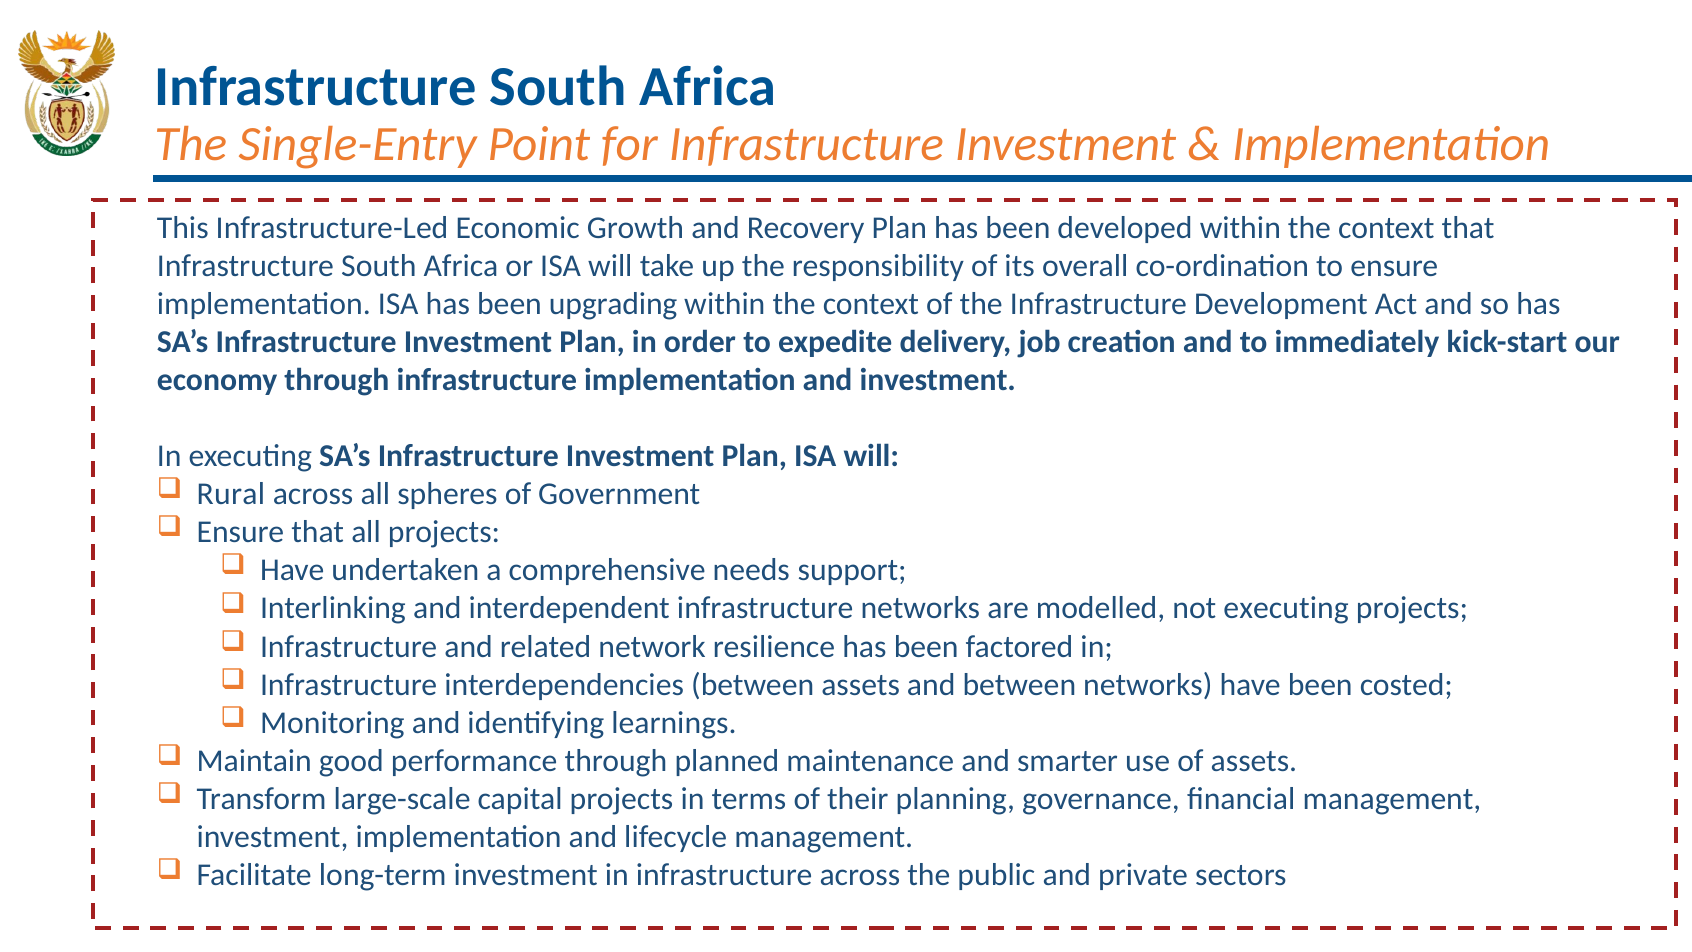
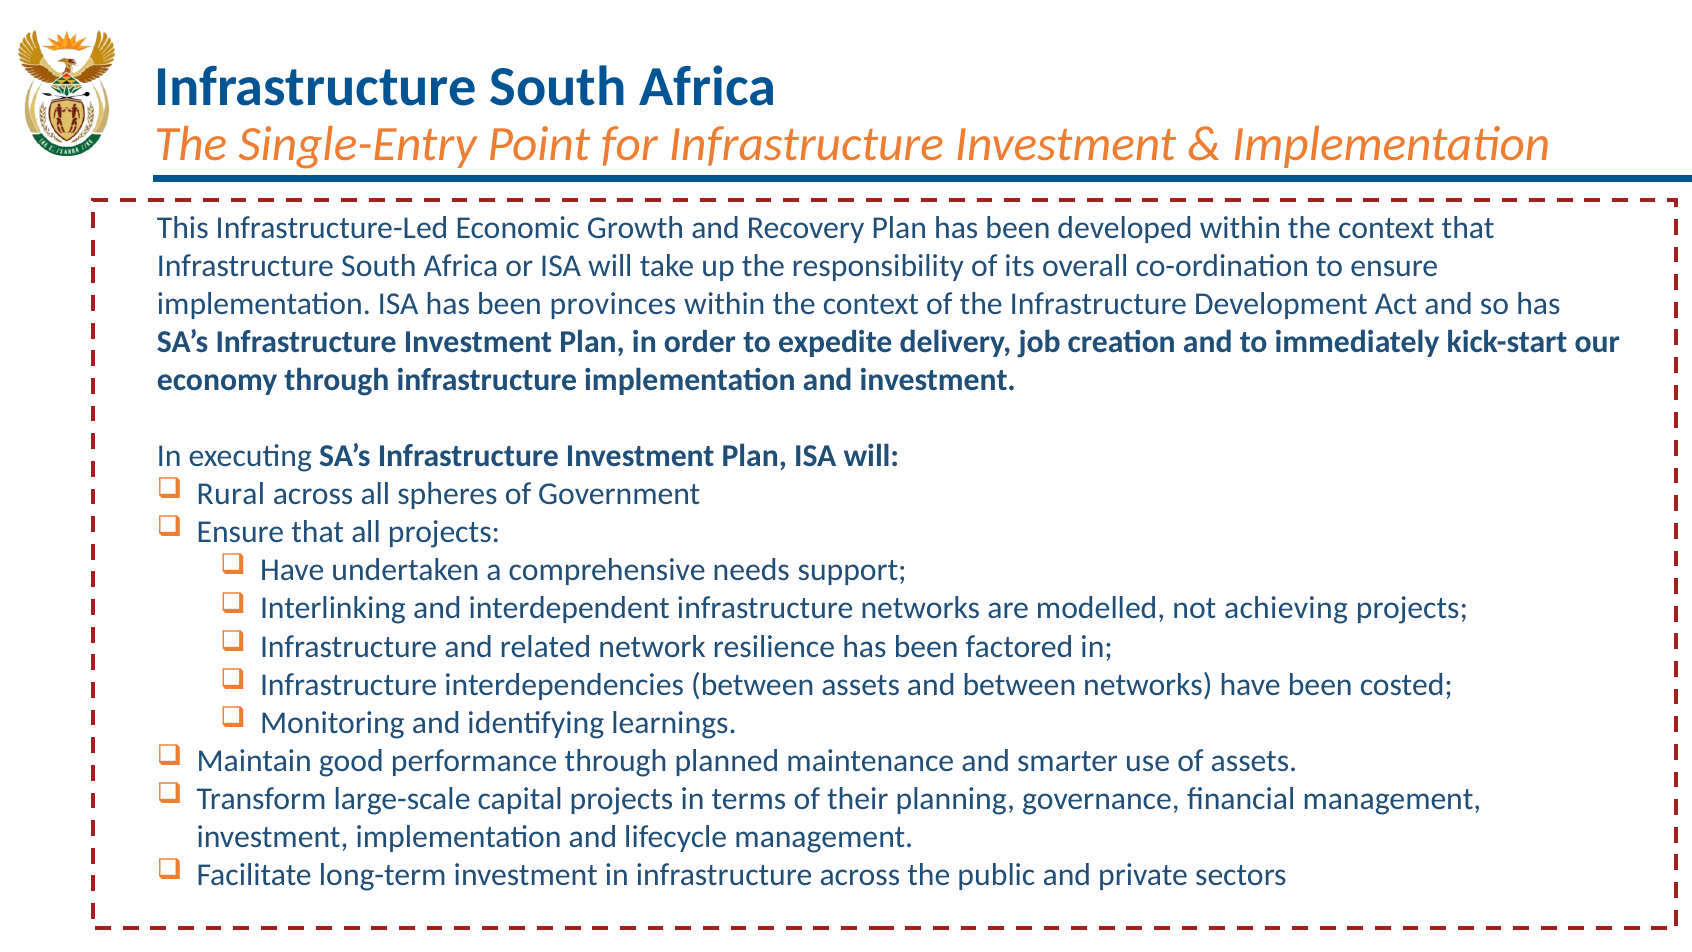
upgrading: upgrading -> provinces
not executing: executing -> achieving
